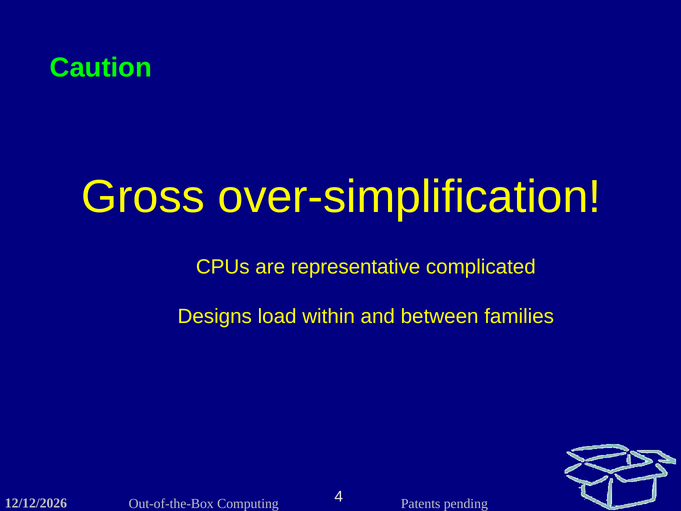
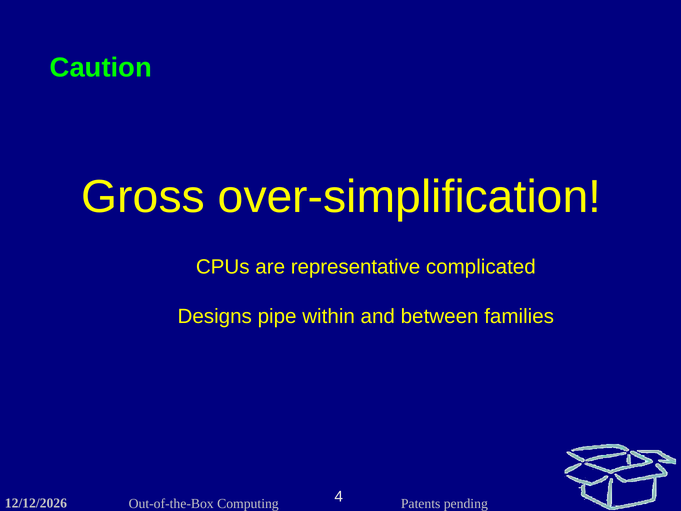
load: load -> pipe
